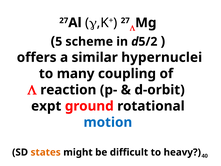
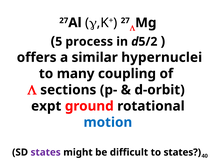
scheme: scheme -> process
reaction: reaction -> sections
states at (46, 152) colour: orange -> purple
to heavy: heavy -> states
